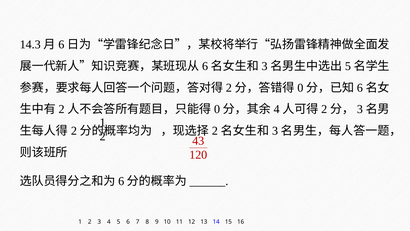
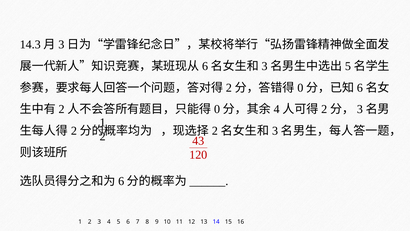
6 at (61, 45): 6 -> 3
